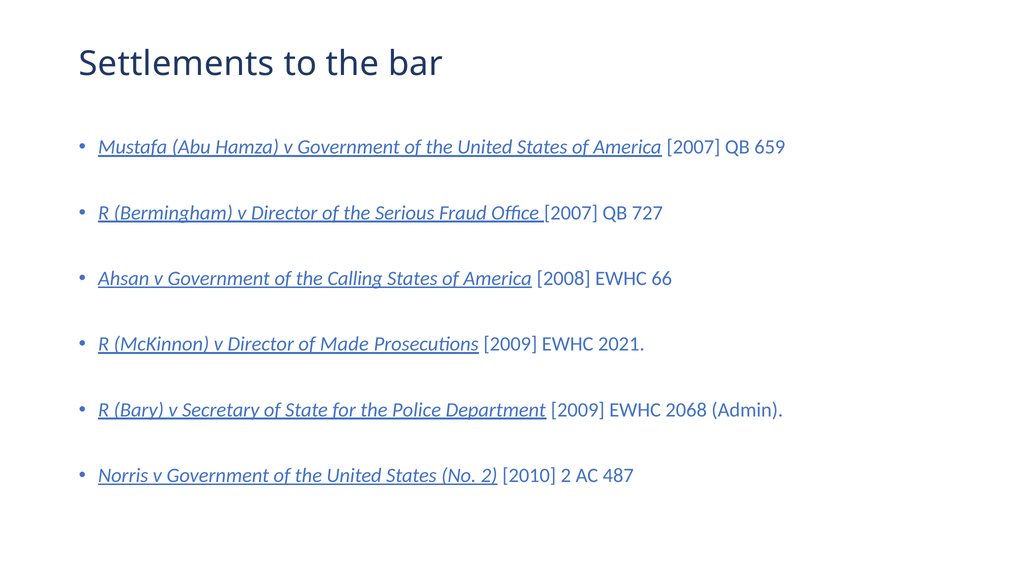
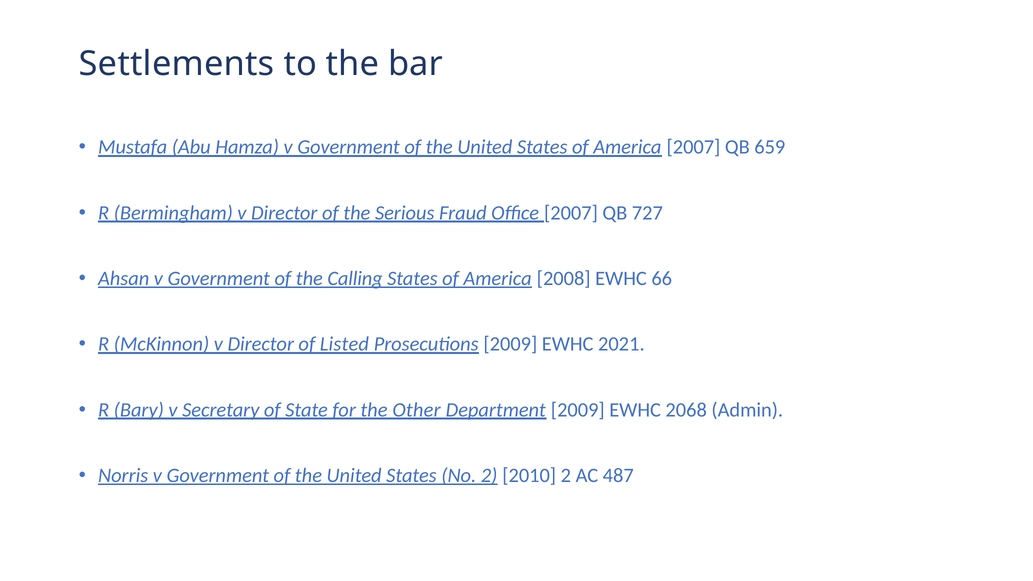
Made: Made -> Listed
Police: Police -> Other
